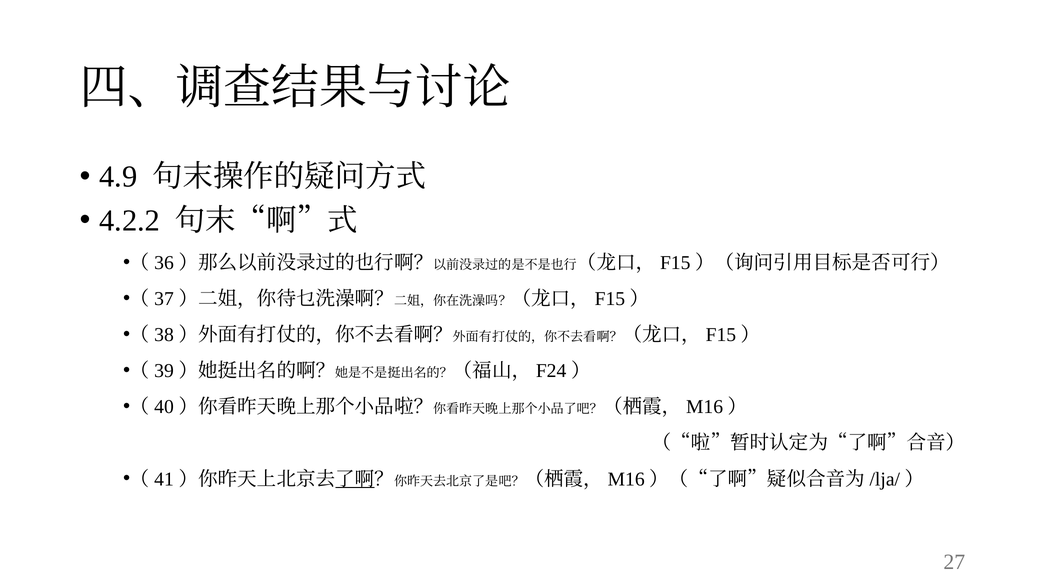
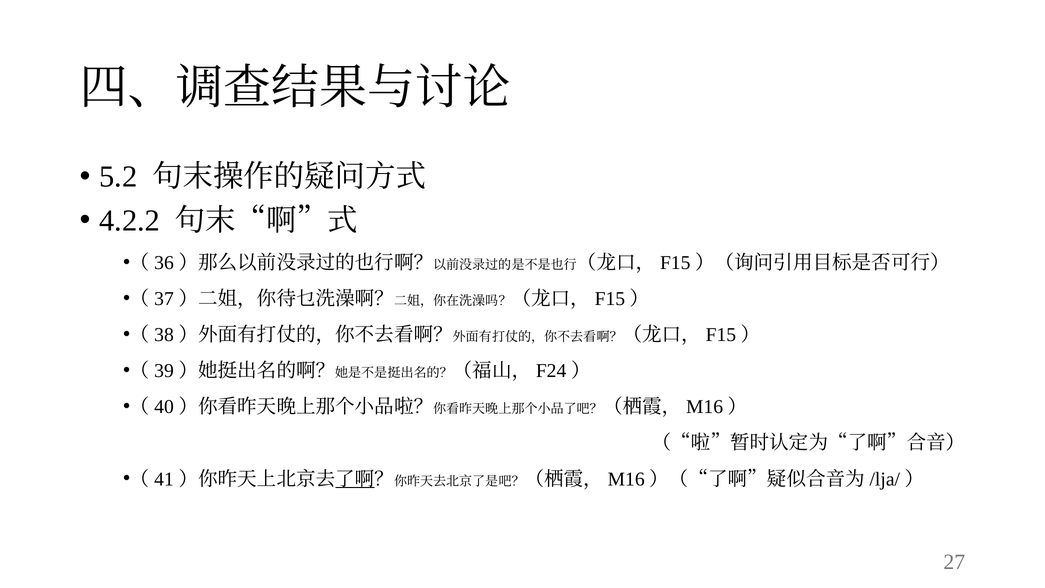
4.9: 4.9 -> 5.2
